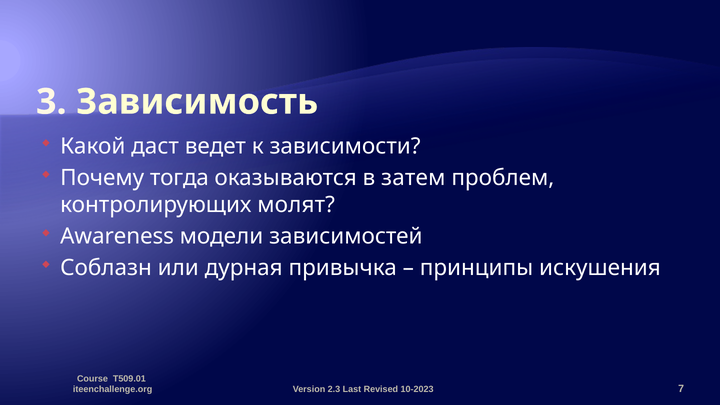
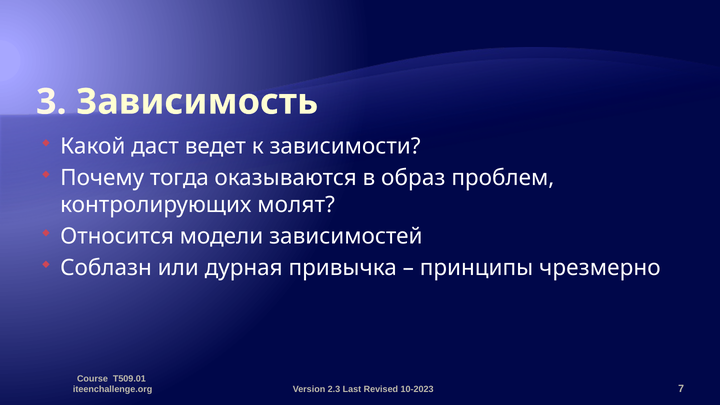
затем: затем -> образ
Awareness: Awareness -> Относится
искушения: искушения -> чрезмерно
